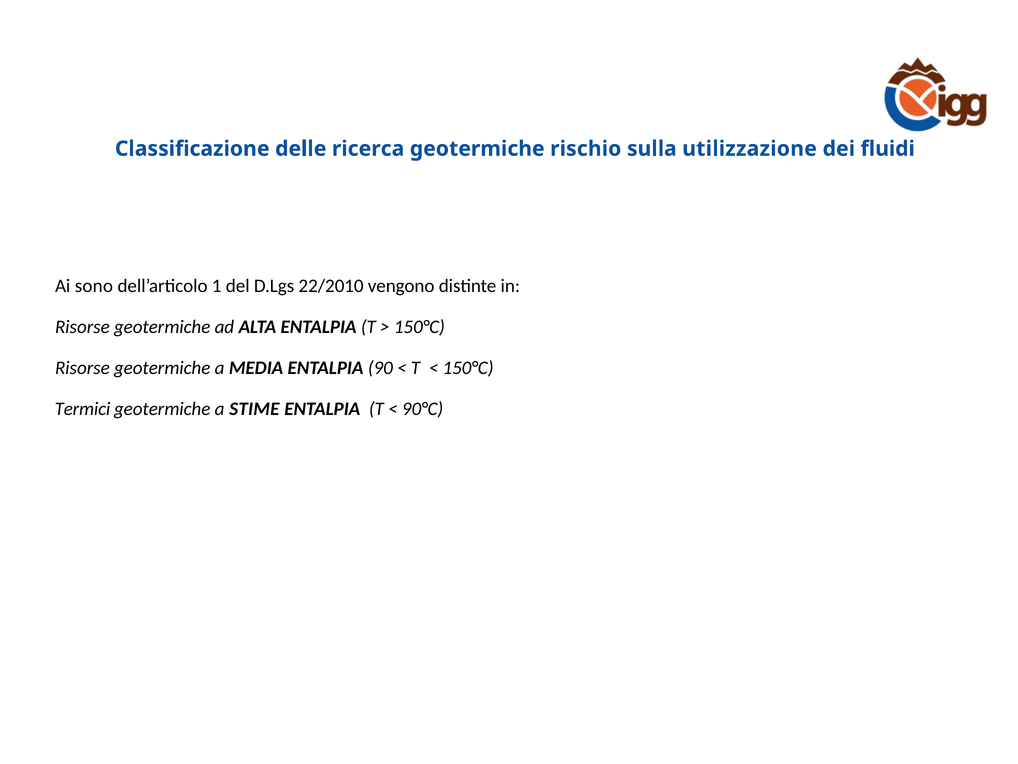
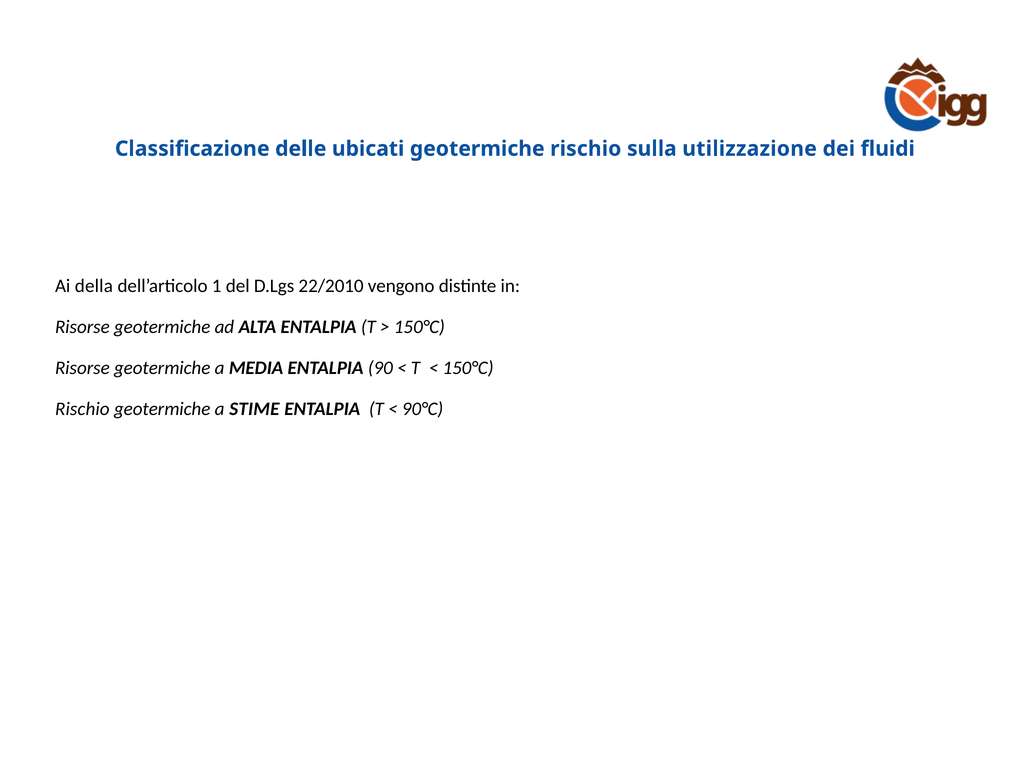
ricerca: ricerca -> ubicati
sono: sono -> della
Termici at (83, 409): Termici -> Rischio
